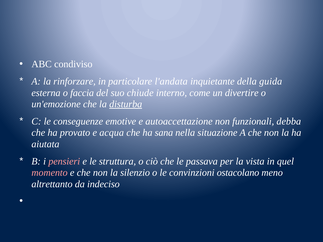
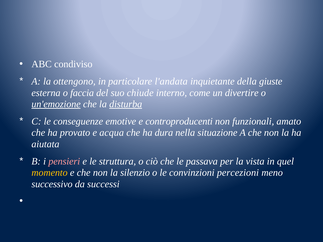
rinforzare: rinforzare -> ottengono
guida: guida -> giuste
un'emozione underline: none -> present
autoaccettazione: autoaccettazione -> controproducenti
debba: debba -> amato
sana: sana -> dura
momento colour: pink -> yellow
ostacolano: ostacolano -> percezioni
altrettanto: altrettanto -> successivo
indeciso: indeciso -> successi
